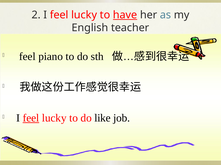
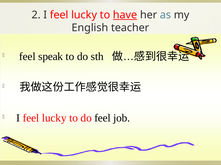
piano: piano -> speak
feel at (31, 119) underline: present -> none
do like: like -> feel
